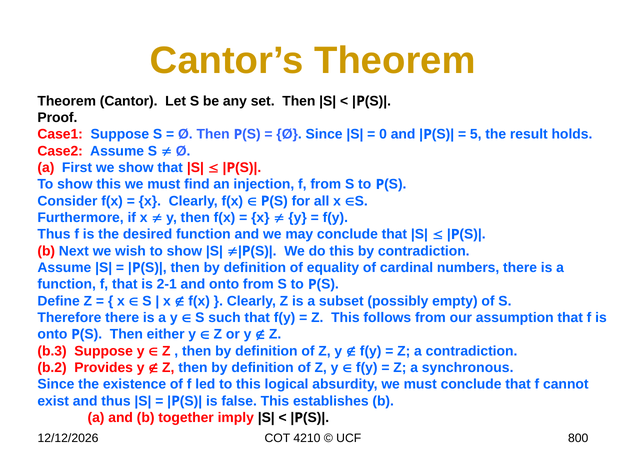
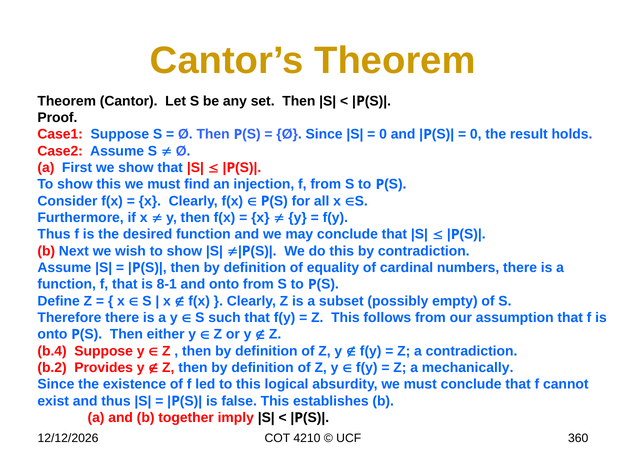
5 at (476, 134): 5 -> 0
2-1: 2-1 -> 8-1
b.3: b.3 -> b.4
synchronous: synchronous -> mechanically
800: 800 -> 360
